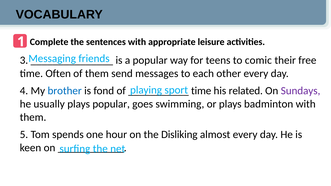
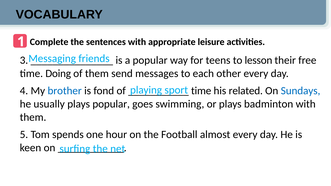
comic: comic -> lesson
Often: Often -> Doing
Sundays colour: purple -> blue
Disliking: Disliking -> Football
